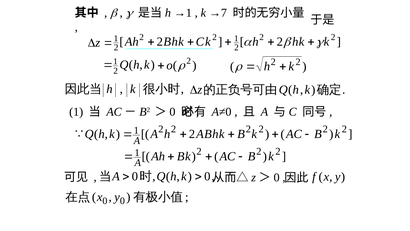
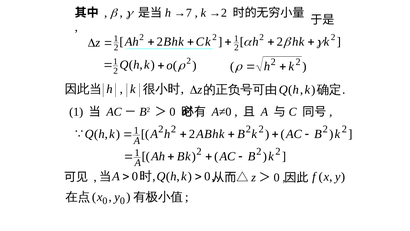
→1: →1 -> →7
→7: →7 -> →2
